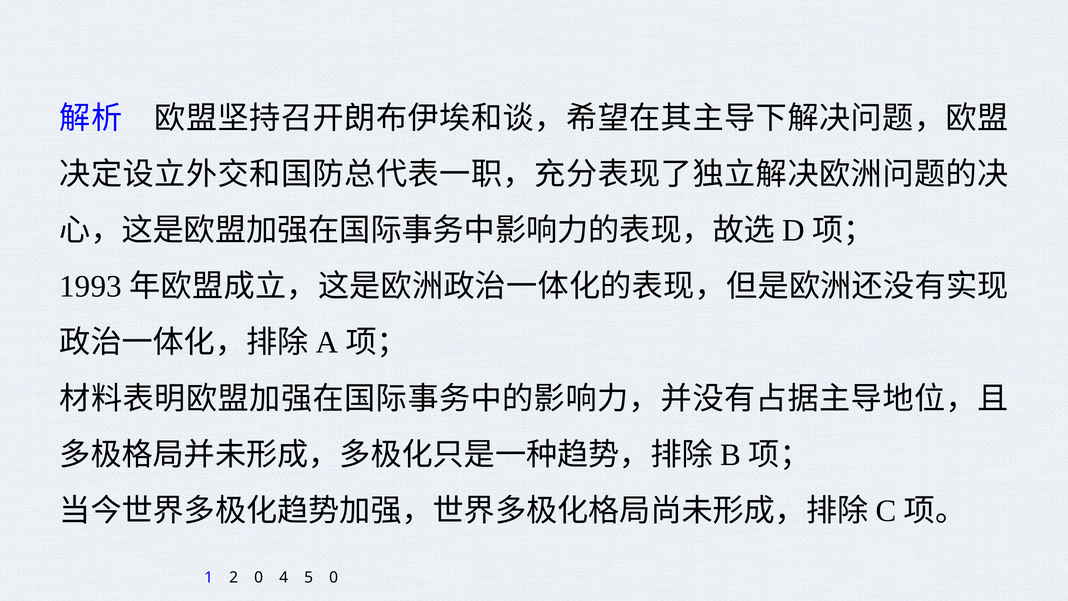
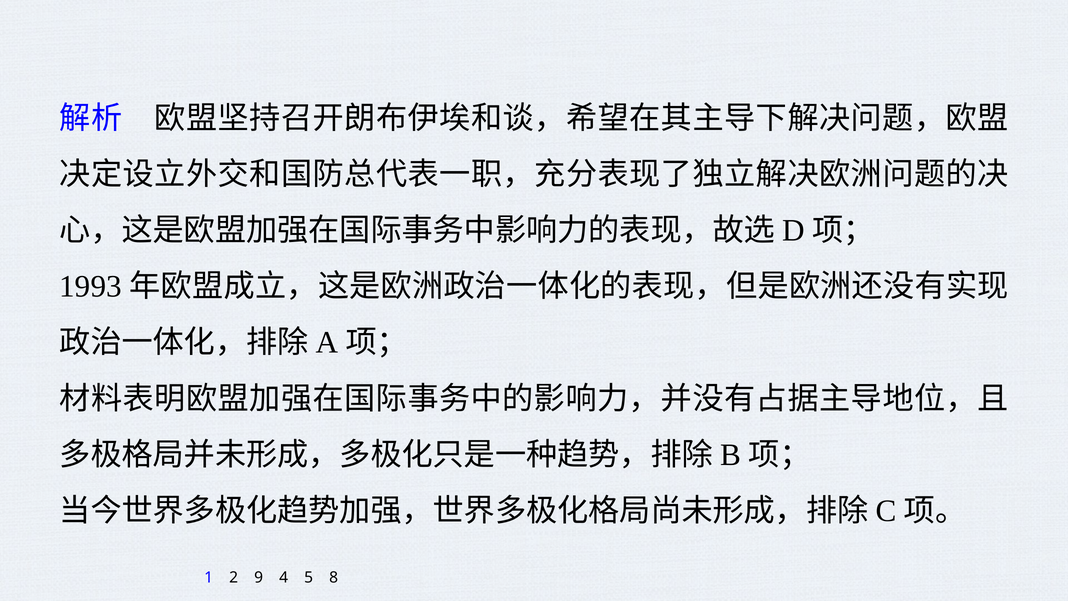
2 0: 0 -> 9
5 0: 0 -> 8
